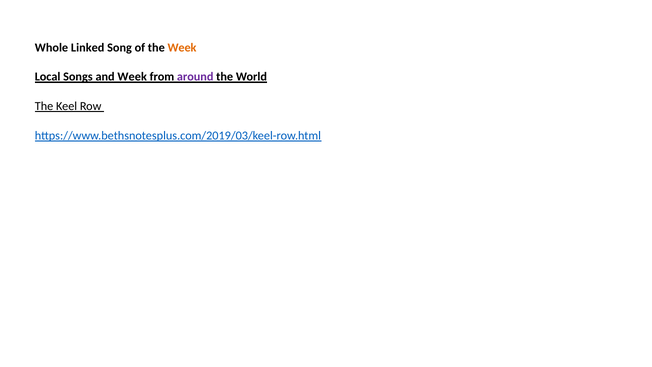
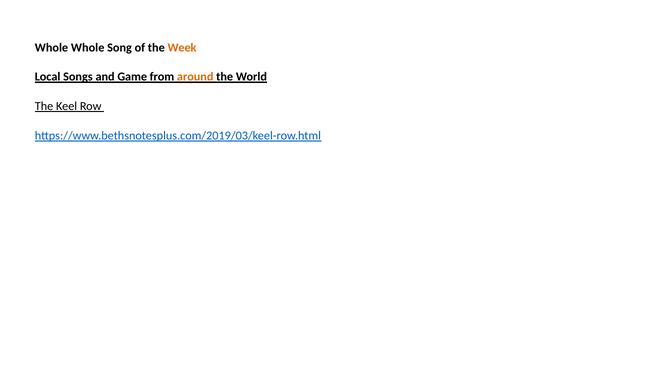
Whole Linked: Linked -> Whole
and Week: Week -> Game
around colour: purple -> orange
